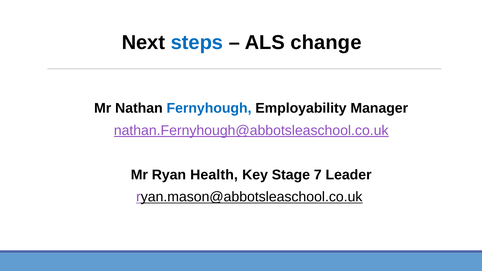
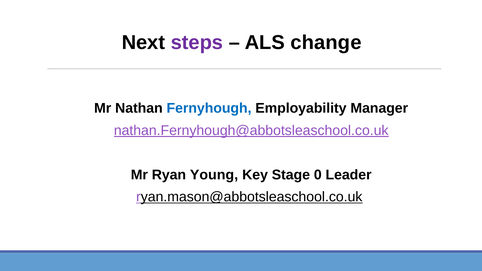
steps colour: blue -> purple
Health: Health -> Young
7: 7 -> 0
